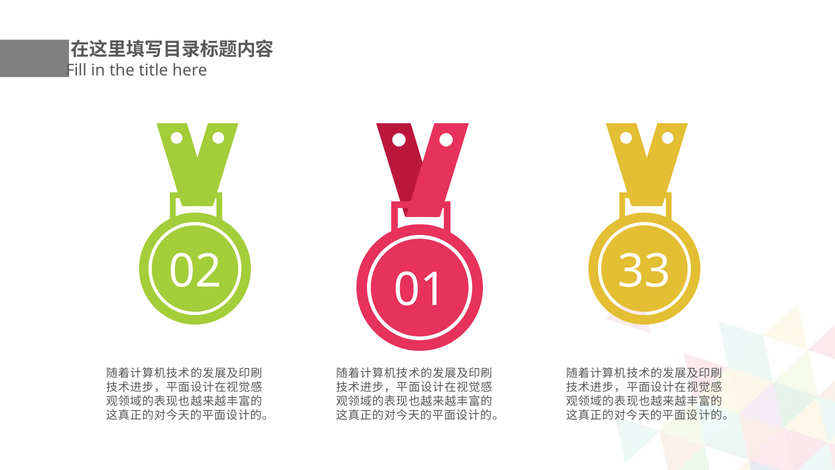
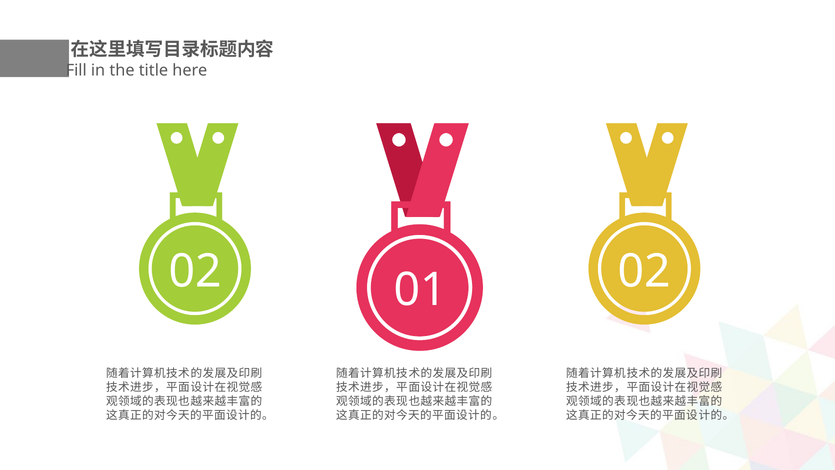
02 33: 33 -> 02
